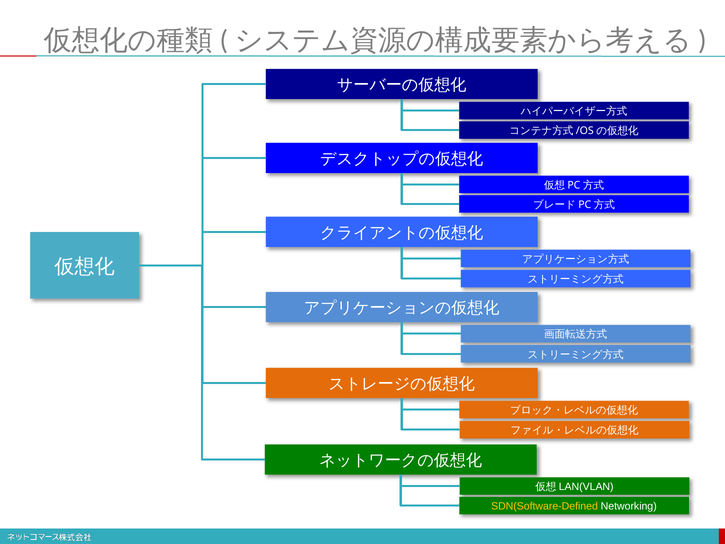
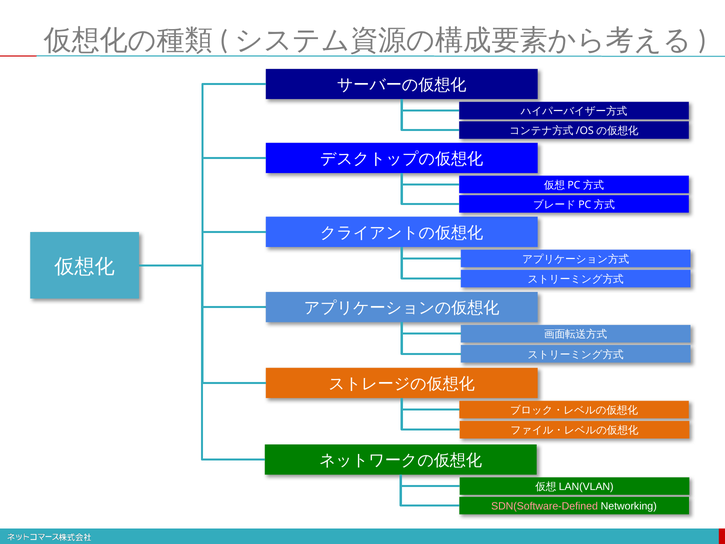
SDN(Software-Defined colour: yellow -> pink
